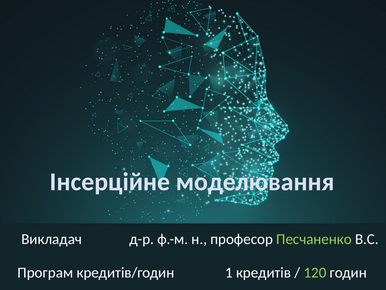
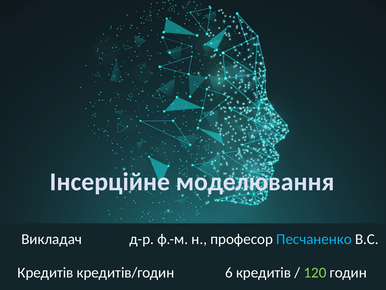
Песчаненко colour: light green -> light blue
Програм at (45, 272): Програм -> Кредитів
1: 1 -> 6
